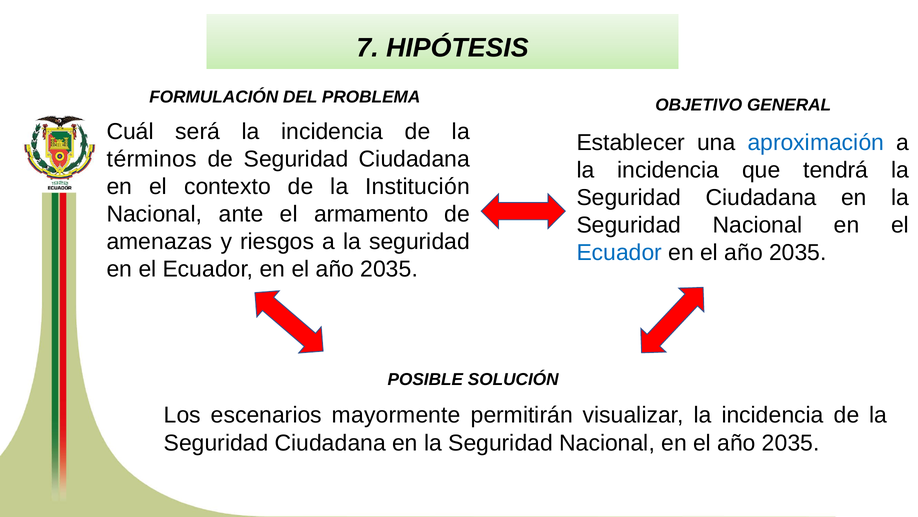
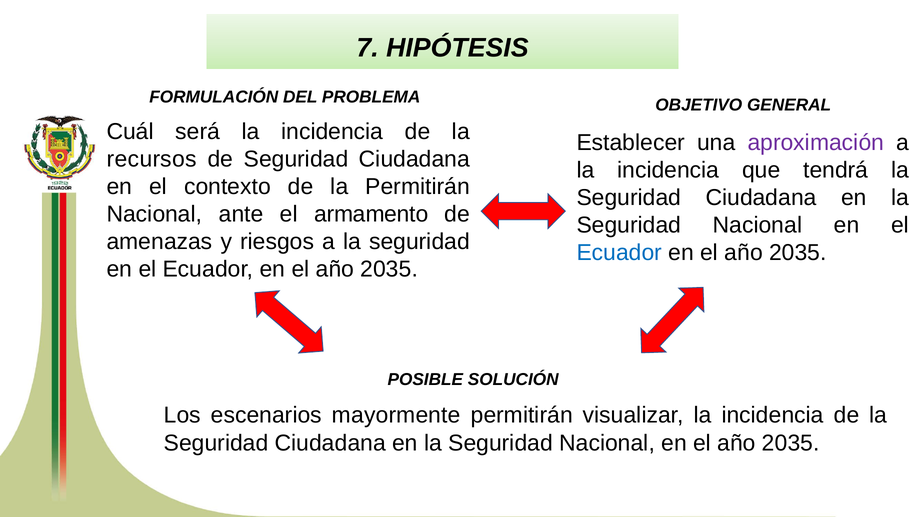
aproximación colour: blue -> purple
términos: términos -> recursos
la Institución: Institución -> Permitirán
